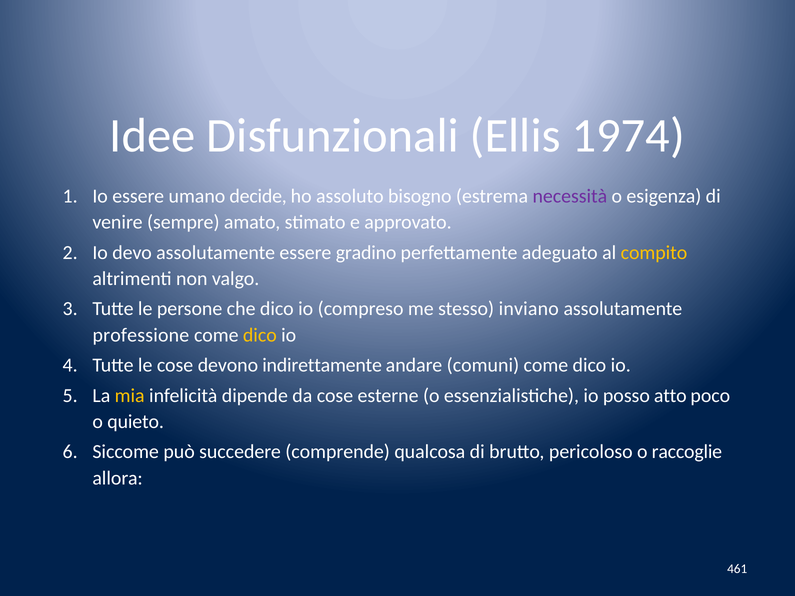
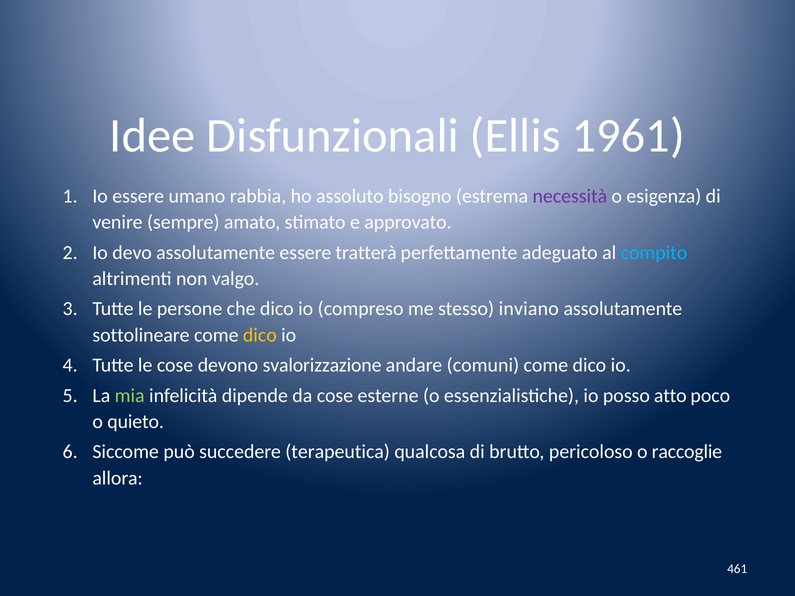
1974: 1974 -> 1961
decide: decide -> rabbia
gradino: gradino -> tratterà
compito colour: yellow -> light blue
professione: professione -> sottolineare
indirettamente: indirettamente -> svalorizzazione
mia colour: yellow -> light green
comprende: comprende -> terapeutica
